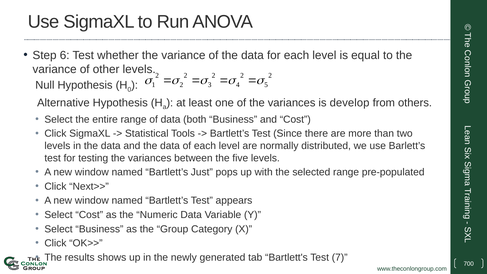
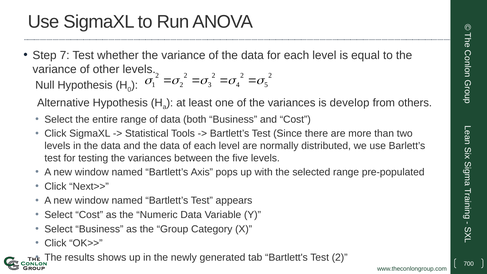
6: 6 -> 7
Just: Just -> Axis
Test 7: 7 -> 2
